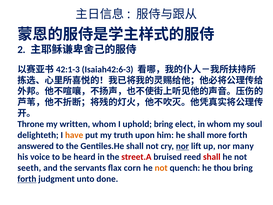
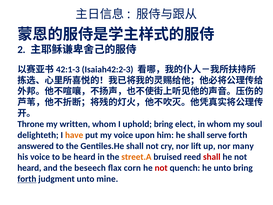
Isaiah42:6-3: Isaiah42:6-3 -> Isaiah42:2-3
my truth: truth -> voice
more: more -> serve
nor at (182, 146) underline: present -> none
street.A colour: red -> orange
seeth at (29, 168): seeth -> heard
servants: servants -> beseech
not at (161, 168) colour: orange -> red
he thou: thou -> unto
done: done -> mine
